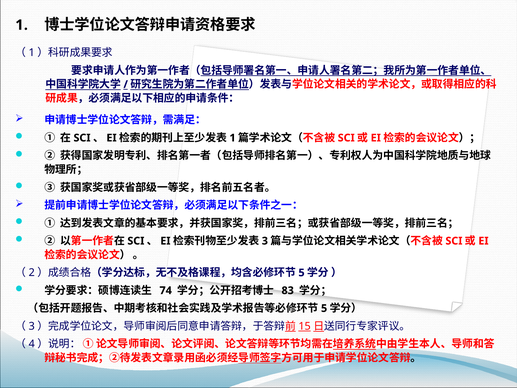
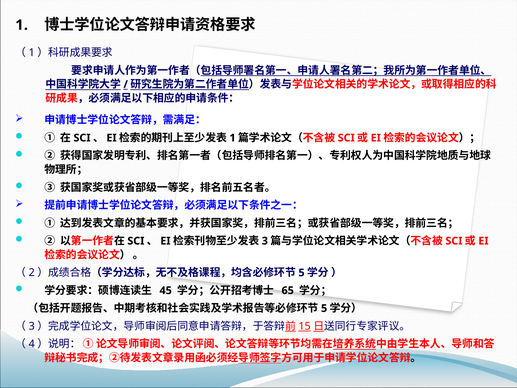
74: 74 -> 45
83: 83 -> 65
